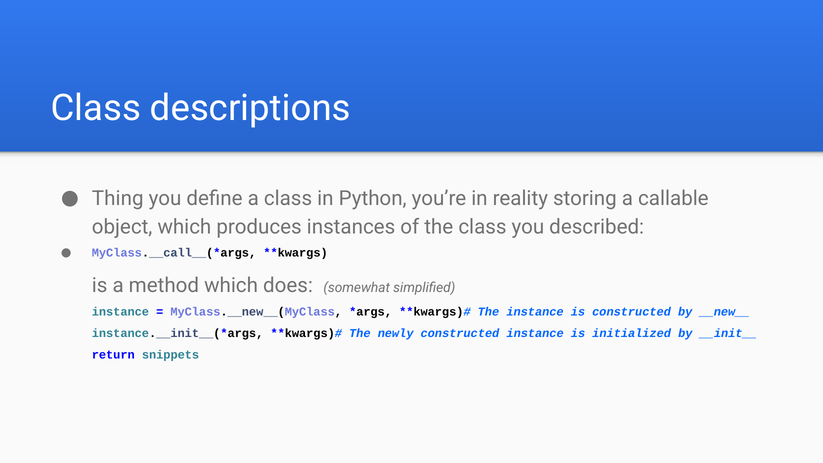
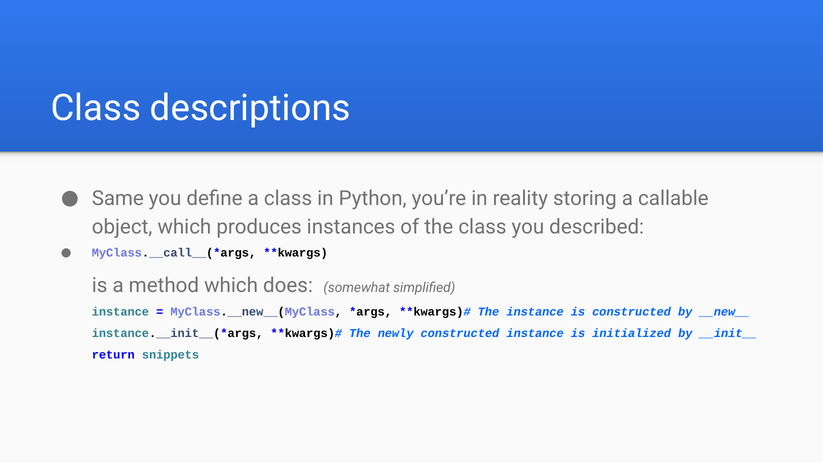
Thing: Thing -> Same
